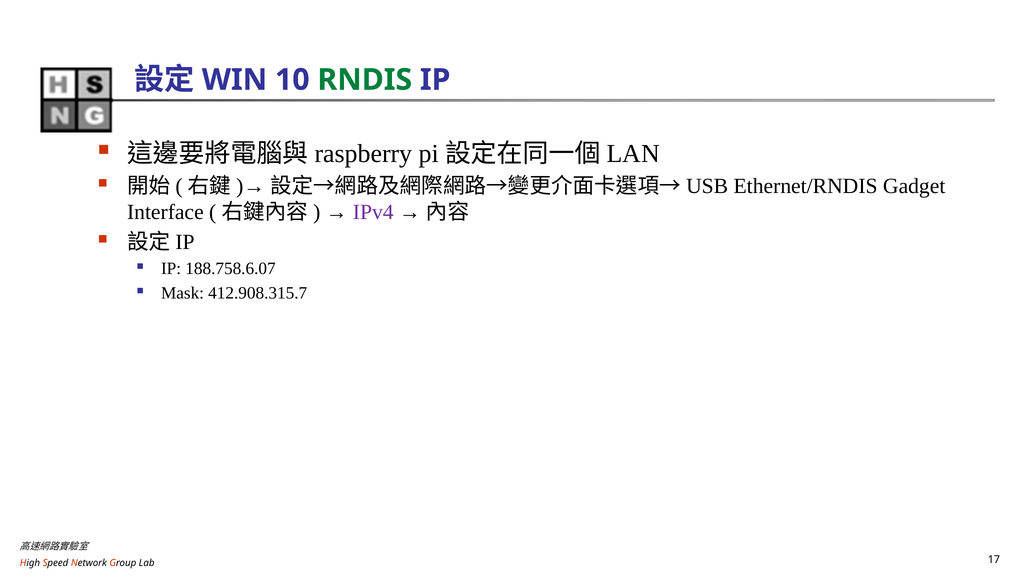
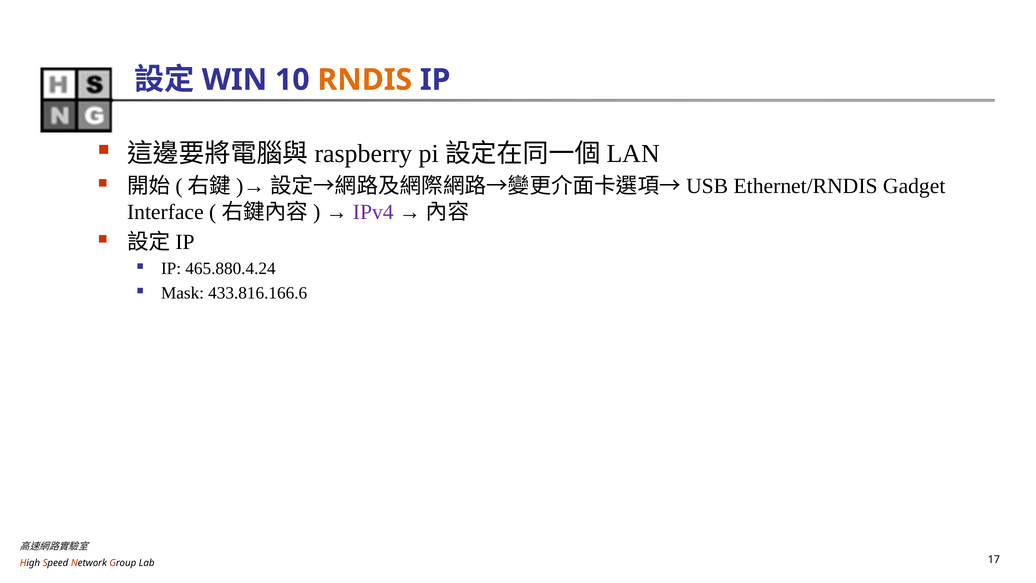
RNDIS colour: green -> orange
188.758.6.07: 188.758.6.07 -> 465.880.4.24
412.908.315.7: 412.908.315.7 -> 433.816.166.6
